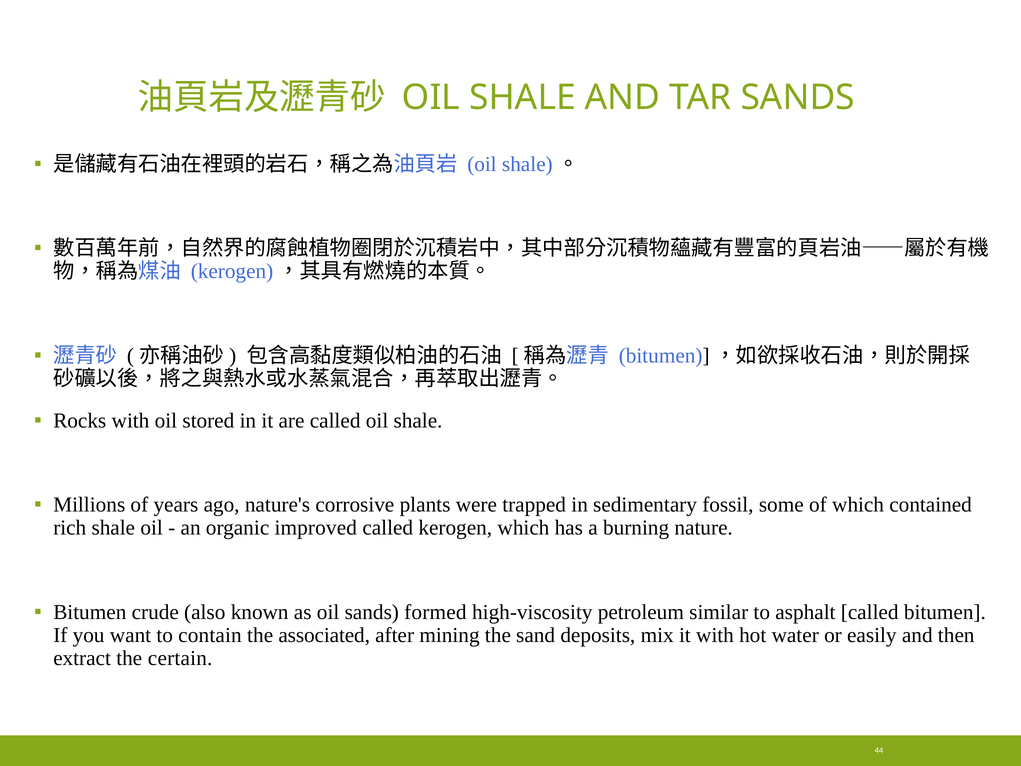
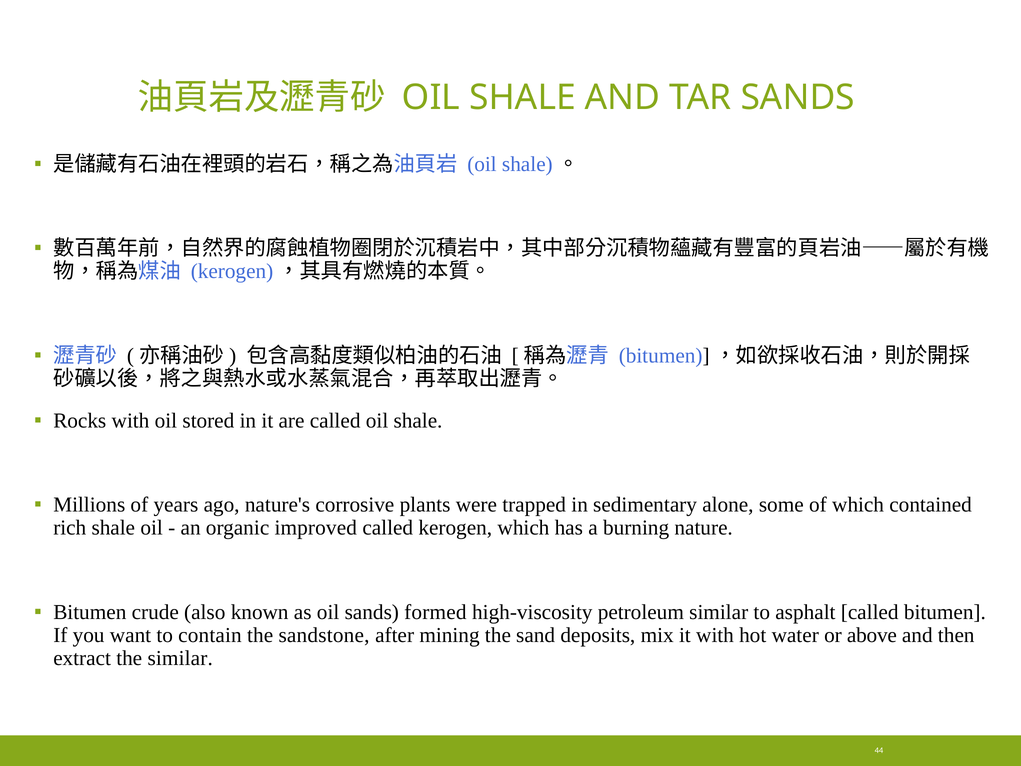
fossil: fossil -> alone
associated: associated -> sandstone
easily: easily -> above
the certain: certain -> similar
